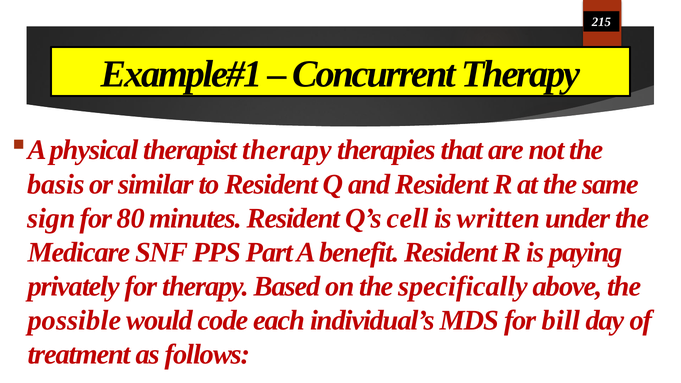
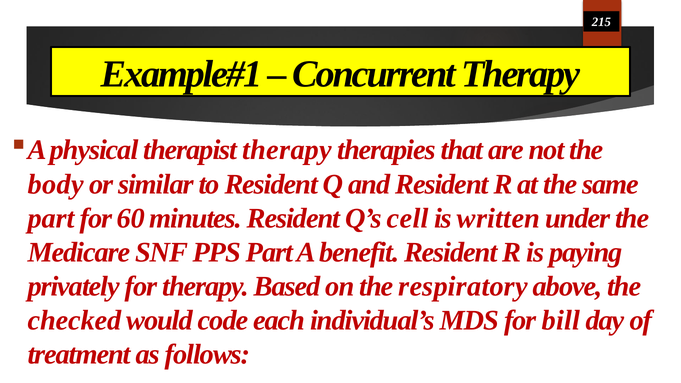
basis: basis -> body
sign at (51, 218): sign -> part
80: 80 -> 60
specifically: specifically -> respiratory
possible: possible -> checked
